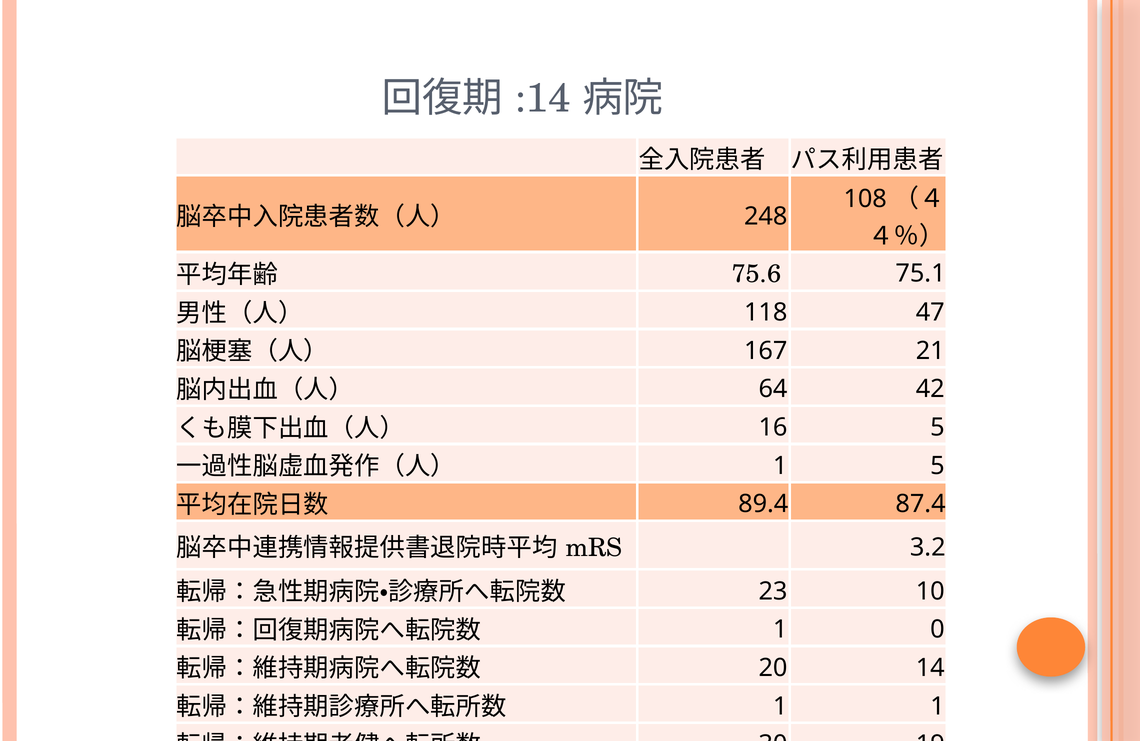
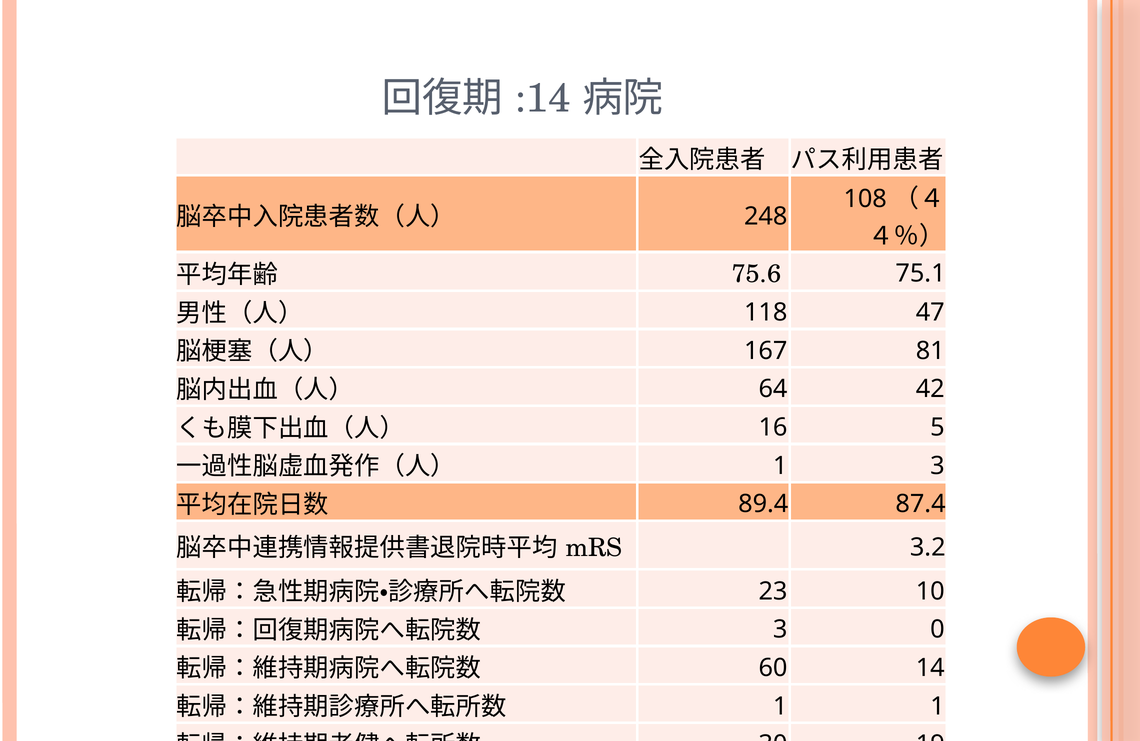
21: 21 -> 81
1 5: 5 -> 3
1 at (780, 630): 1 -> 3
20: 20 -> 60
